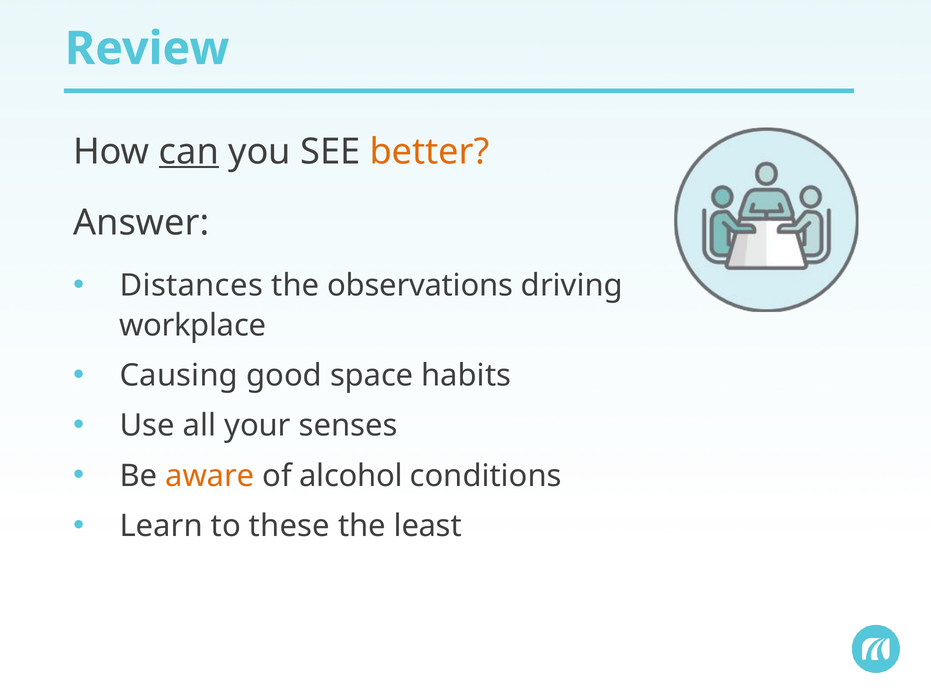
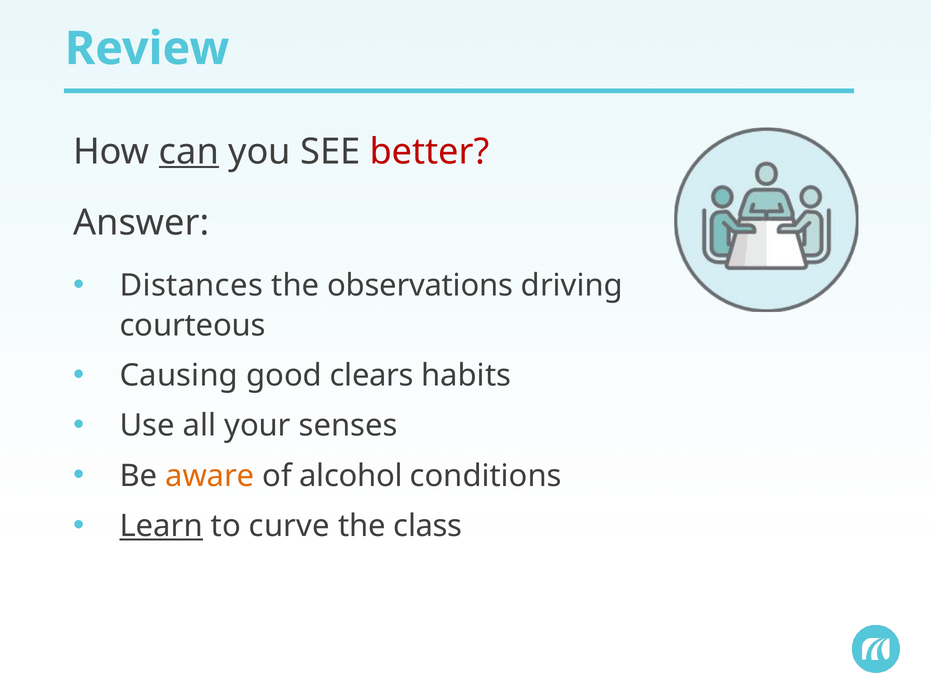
better colour: orange -> red
workplace: workplace -> courteous
space: space -> clears
Learn underline: none -> present
these: these -> curve
least: least -> class
